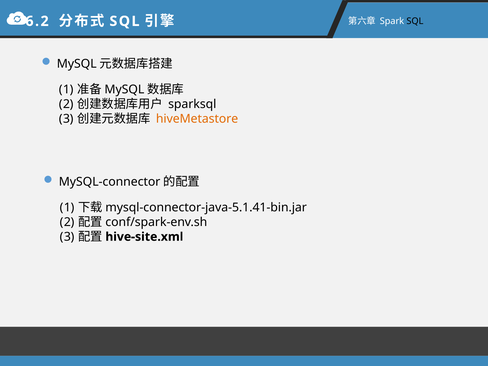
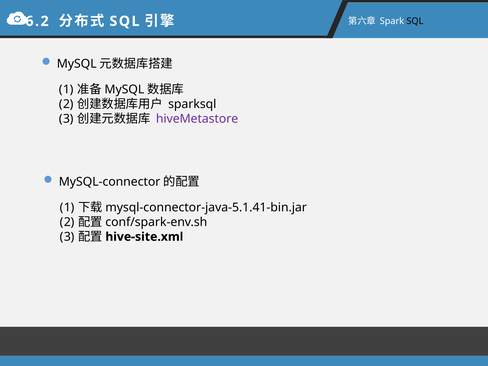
hiveMetastore colour: orange -> purple
